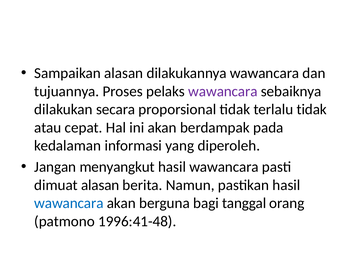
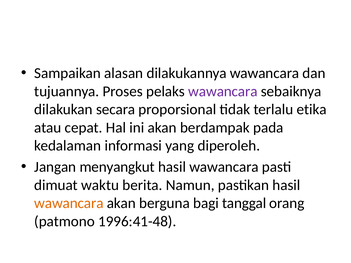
terlalu tidak: tidak -> etika
dimuat alasan: alasan -> waktu
wawancara at (69, 203) colour: blue -> orange
